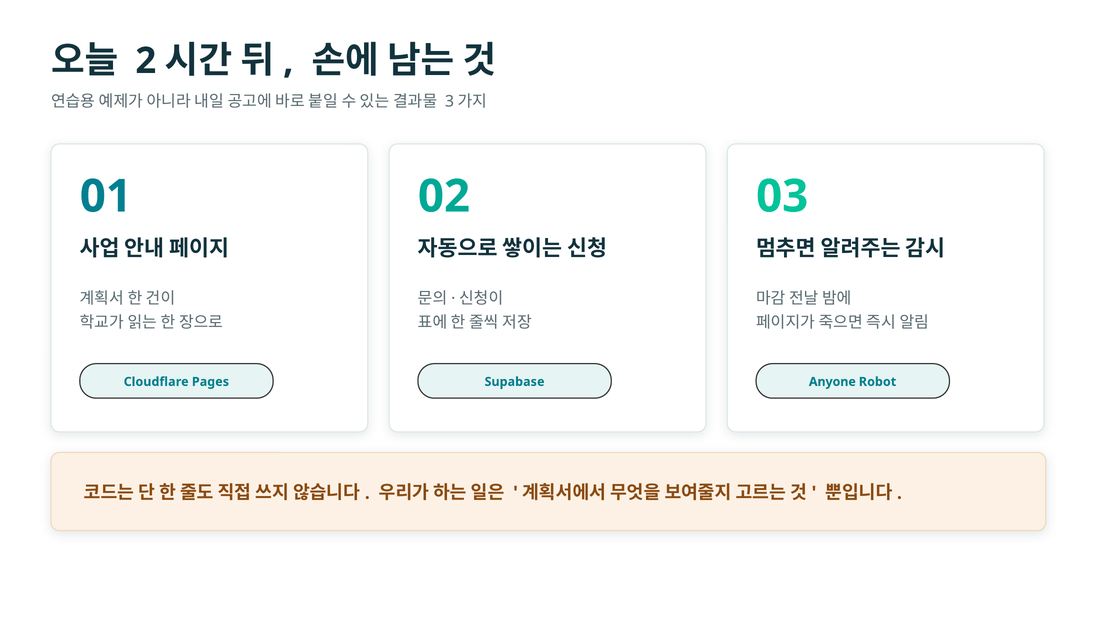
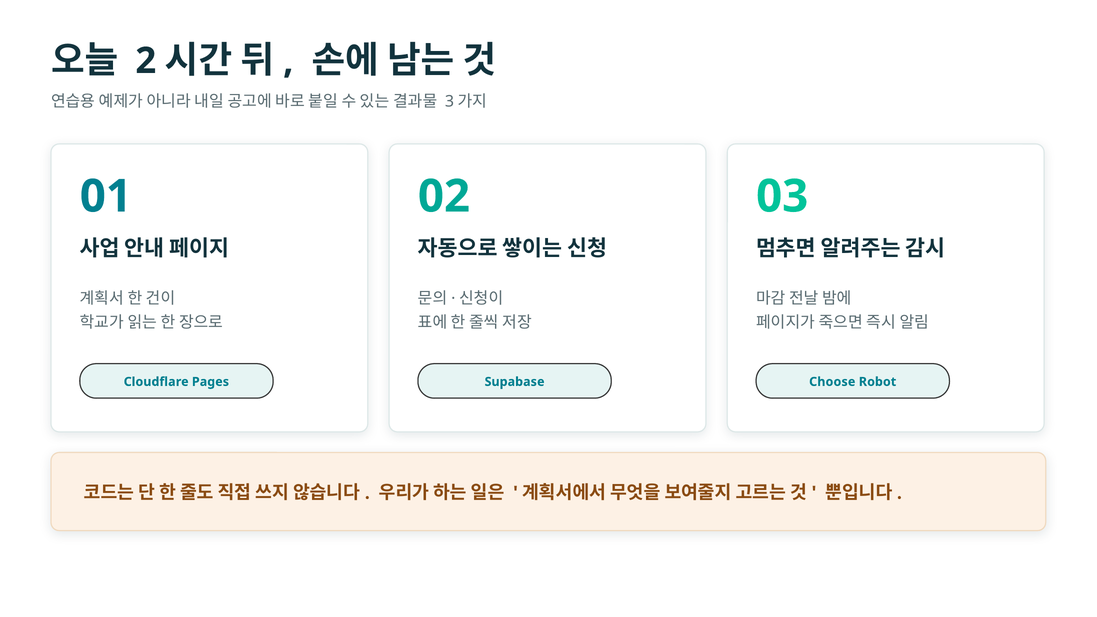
Anyone: Anyone -> Choose
